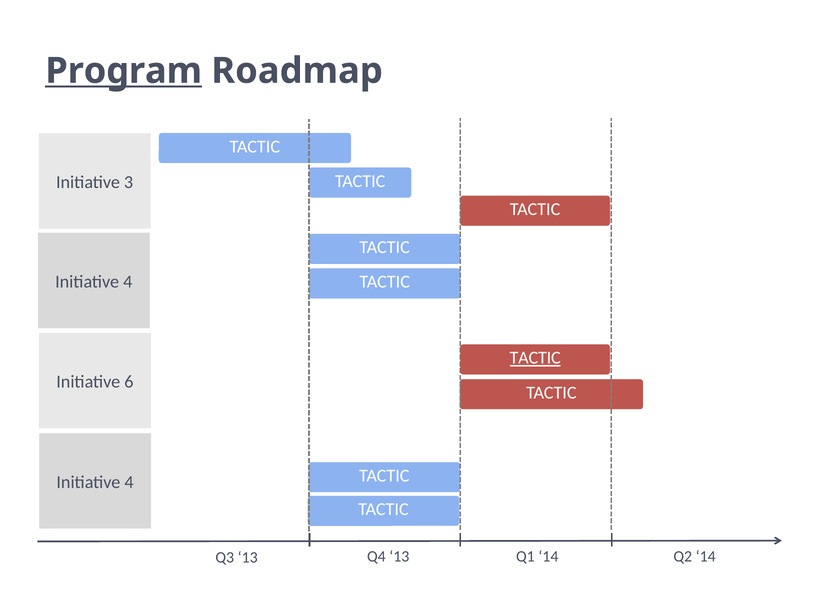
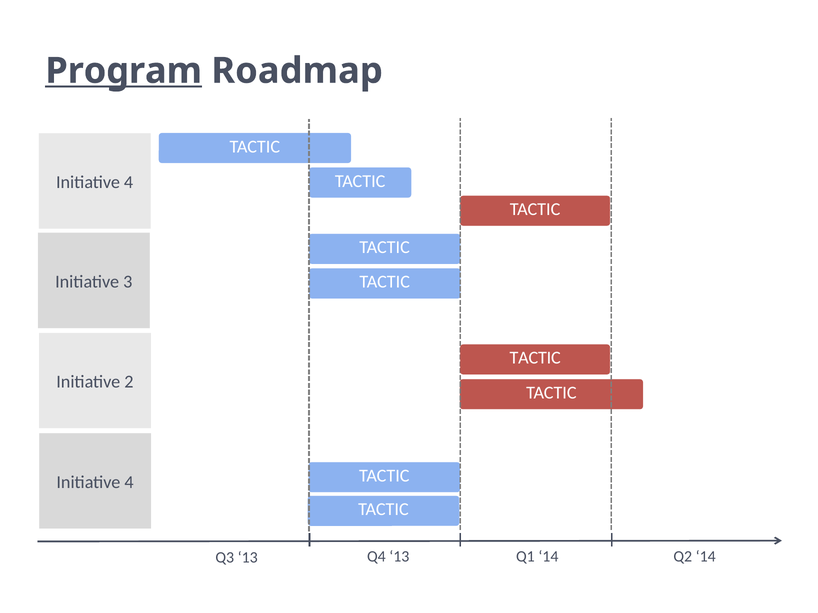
3 at (129, 182): 3 -> 4
4 at (128, 282): 4 -> 3
TACTIC at (535, 358) underline: present -> none
6: 6 -> 2
